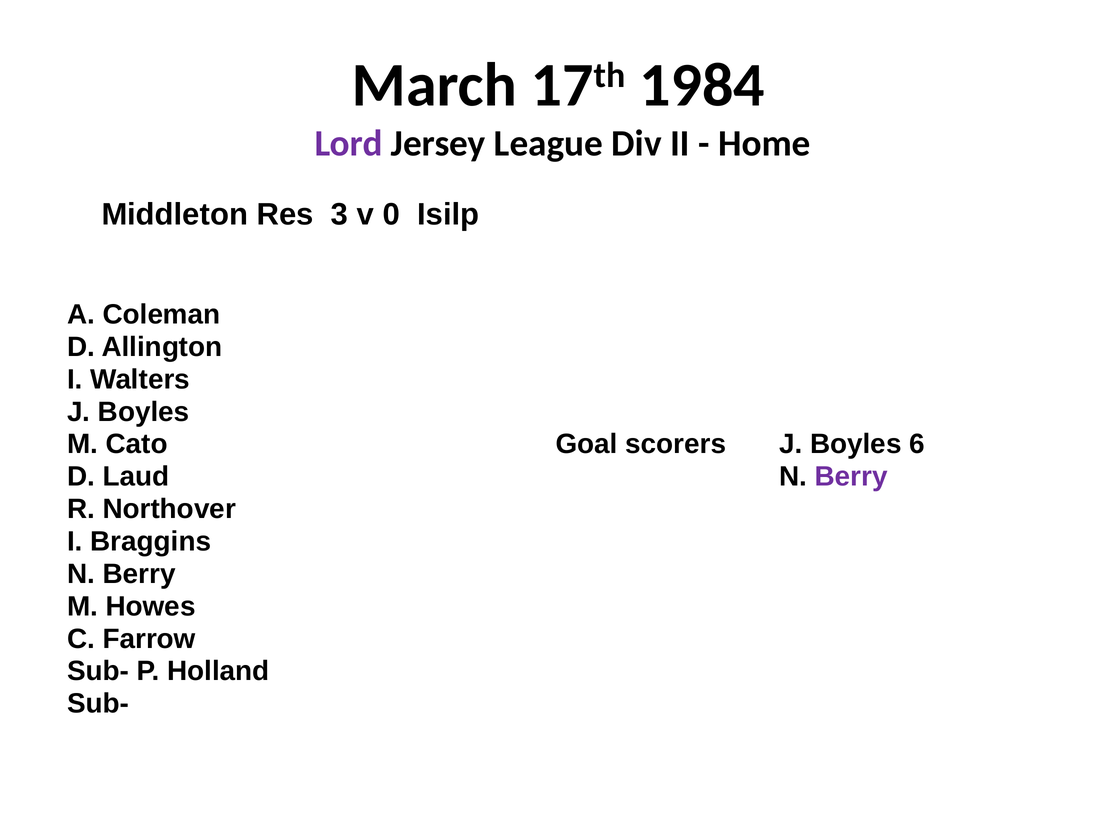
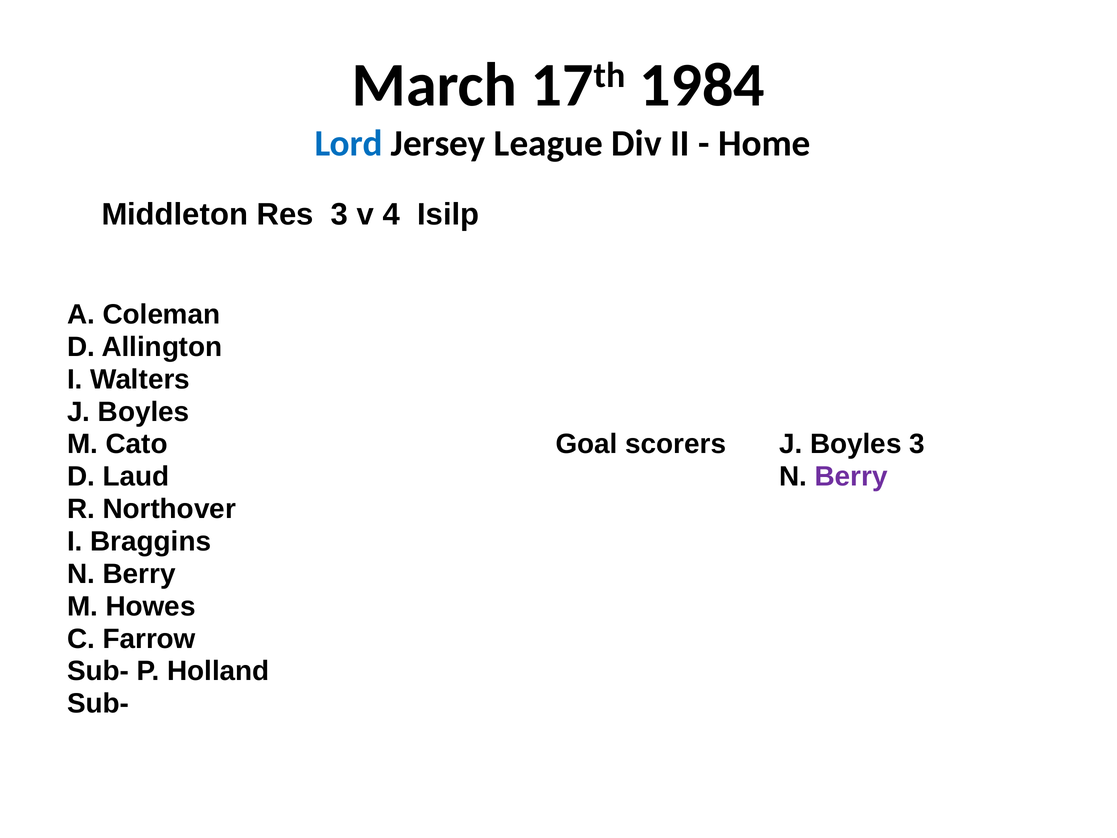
Lord colour: purple -> blue
0: 0 -> 4
Boyles 6: 6 -> 3
